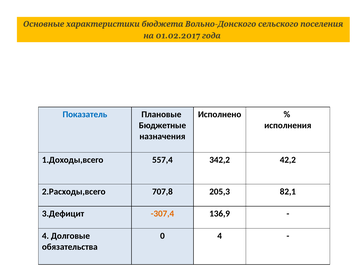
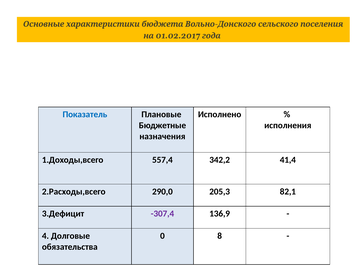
42,2: 42,2 -> 41,4
707,8: 707,8 -> 290,0
-307,4 colour: orange -> purple
0 4: 4 -> 8
